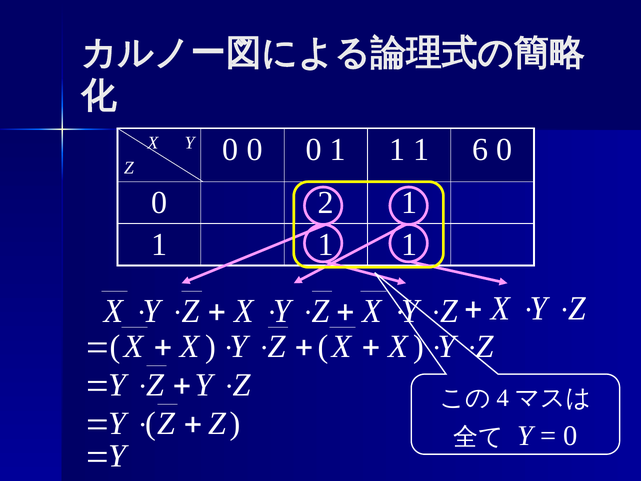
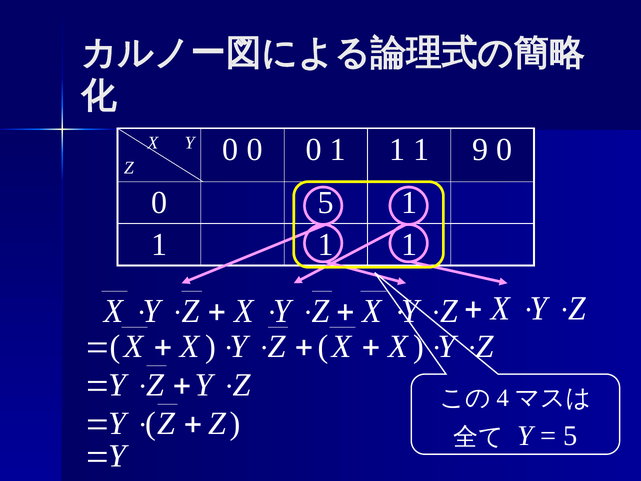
6: 6 -> 9
0 2: 2 -> 5
0 at (570, 436): 0 -> 5
